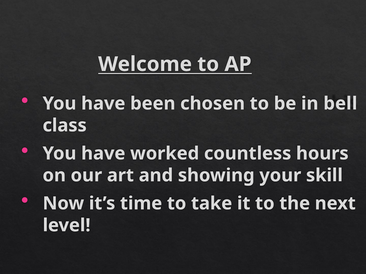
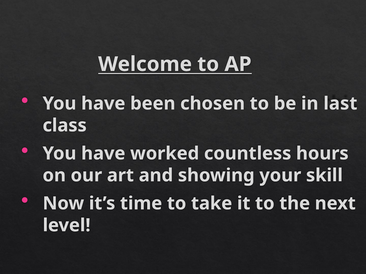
bell: bell -> last
